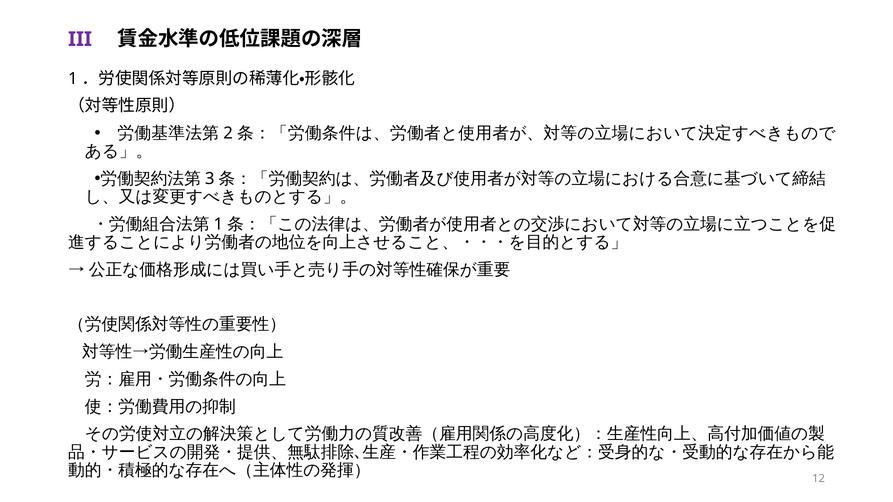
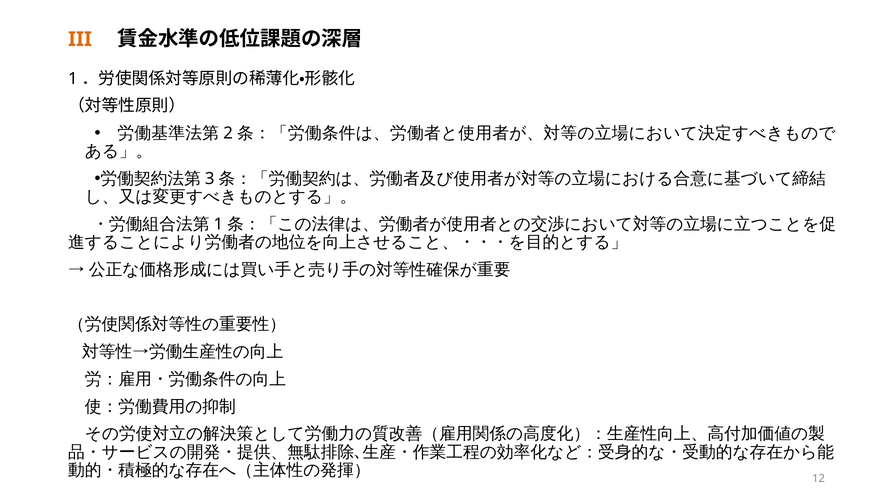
III colour: purple -> orange
